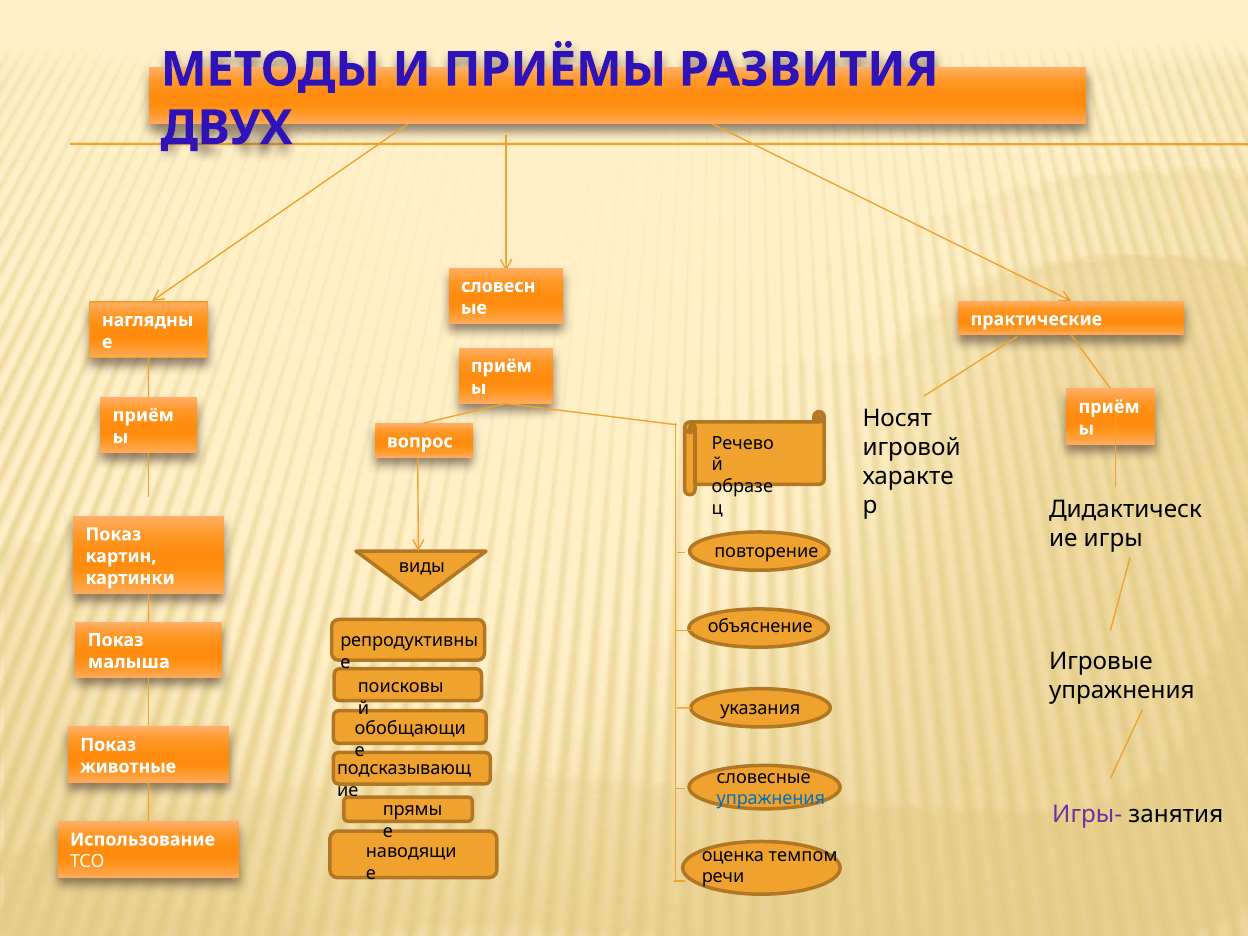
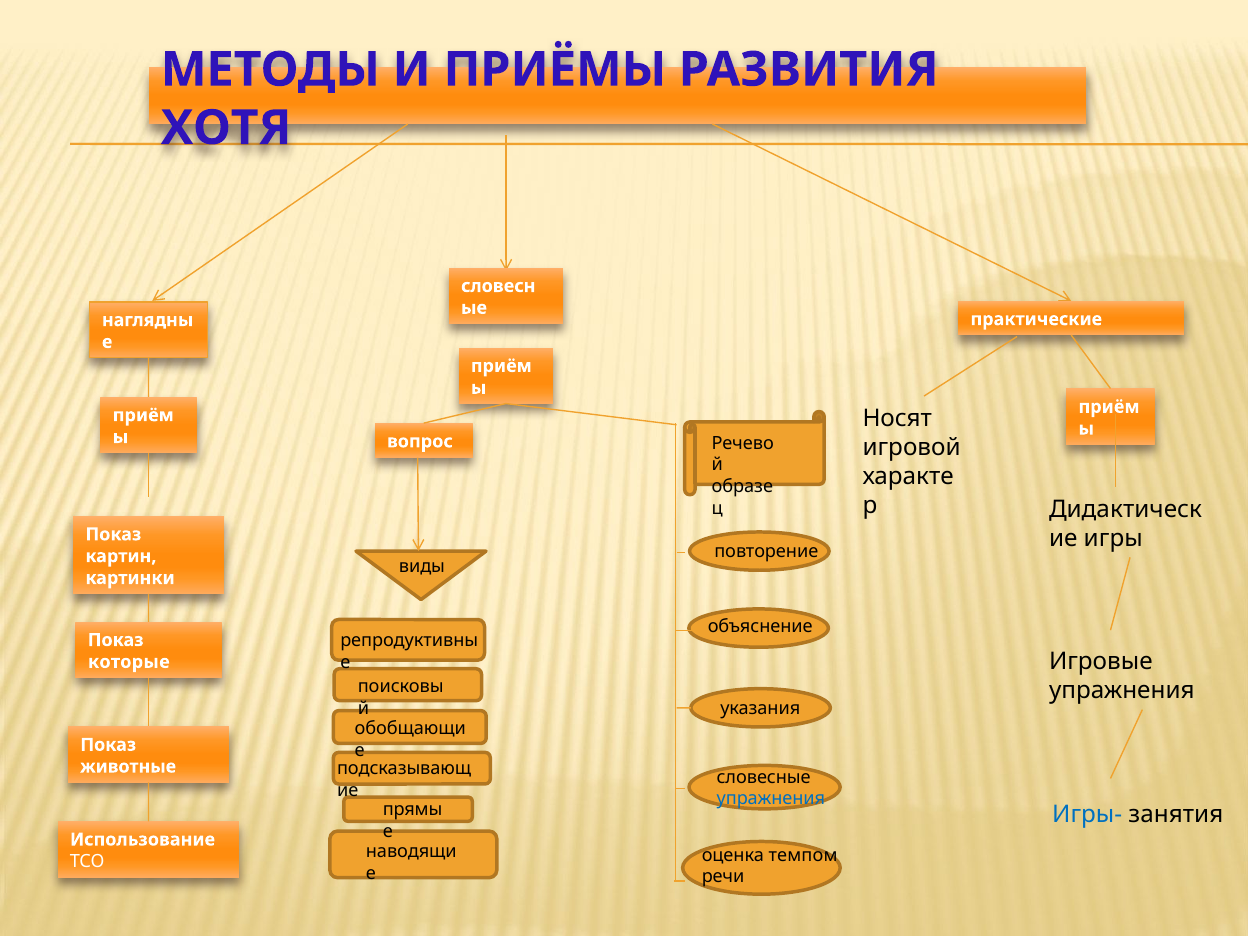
ДВУХ: ДВУХ -> ХОТЯ
малыша: малыша -> которые
Игры- colour: purple -> blue
